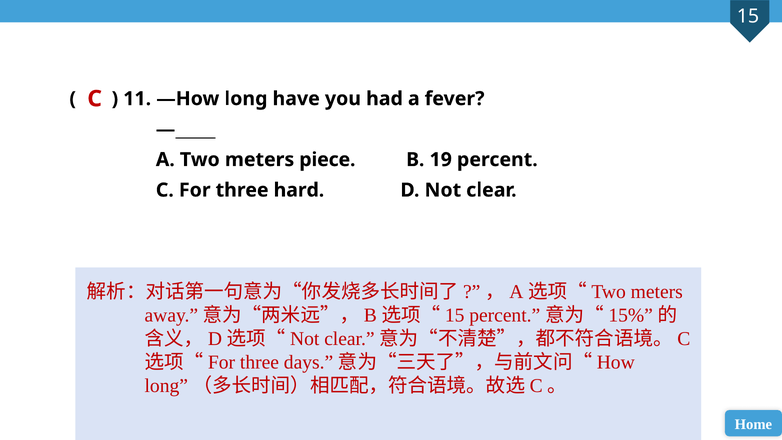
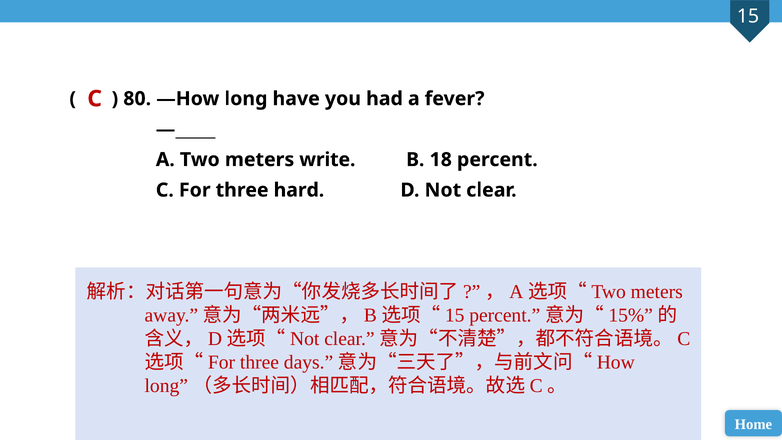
11: 11 -> 80
piece: piece -> write
19: 19 -> 18
